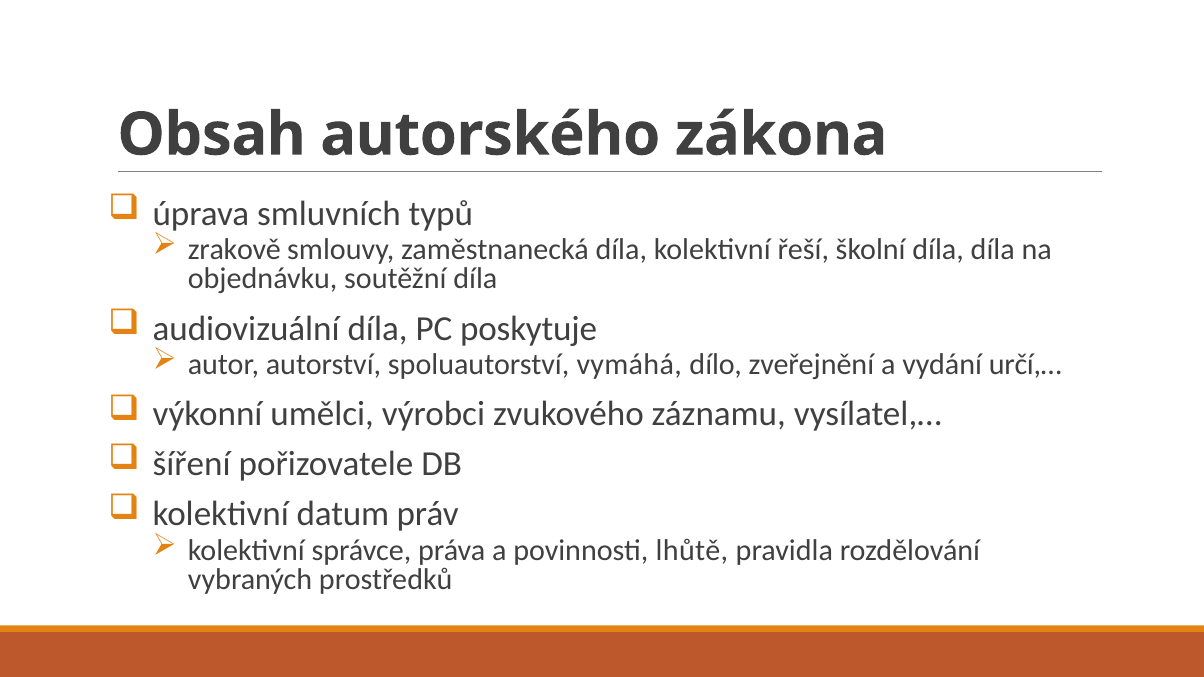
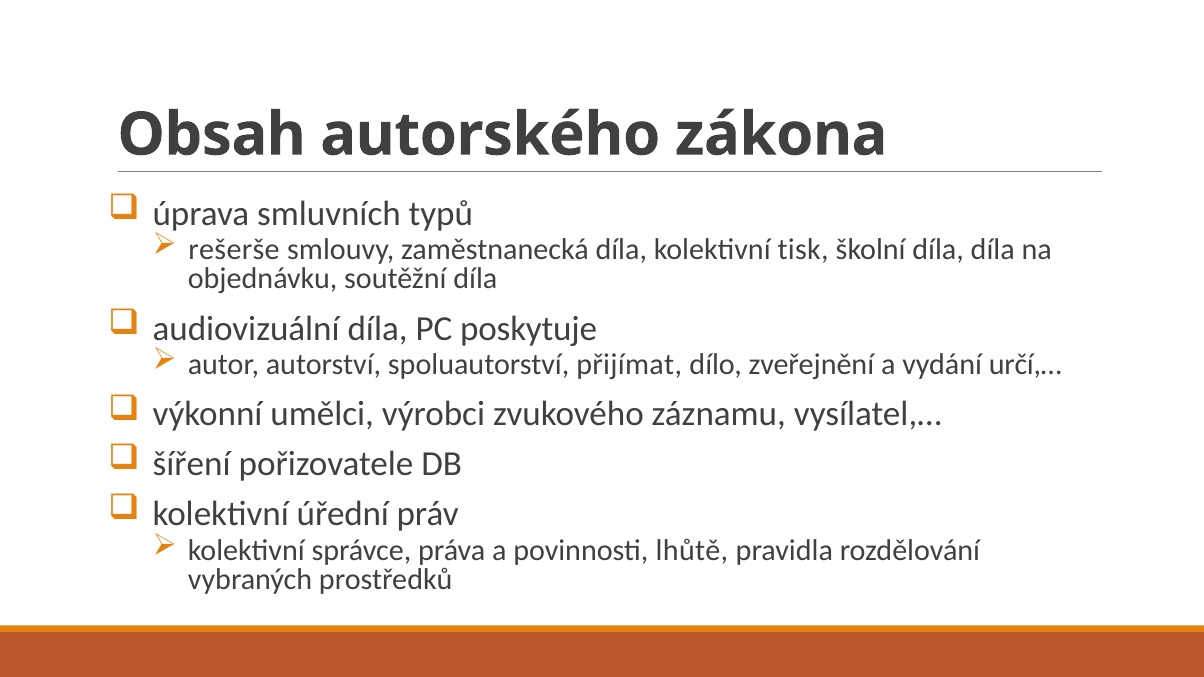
zrakově: zrakově -> rešerše
řeší: řeší -> tisk
vymáhá: vymáhá -> přijímat
datum: datum -> úřední
